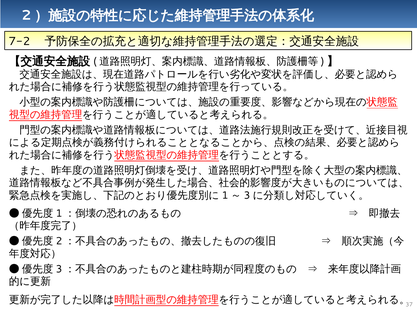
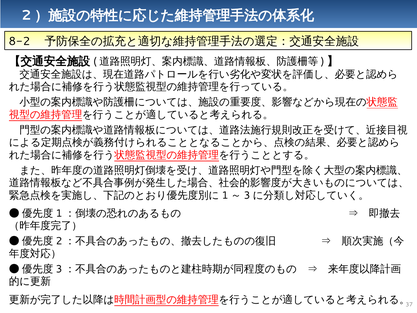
7-2: 7-2 -> 8-2
